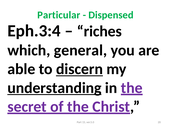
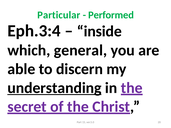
Dispensed: Dispensed -> Performed
riches: riches -> inside
discern underline: present -> none
